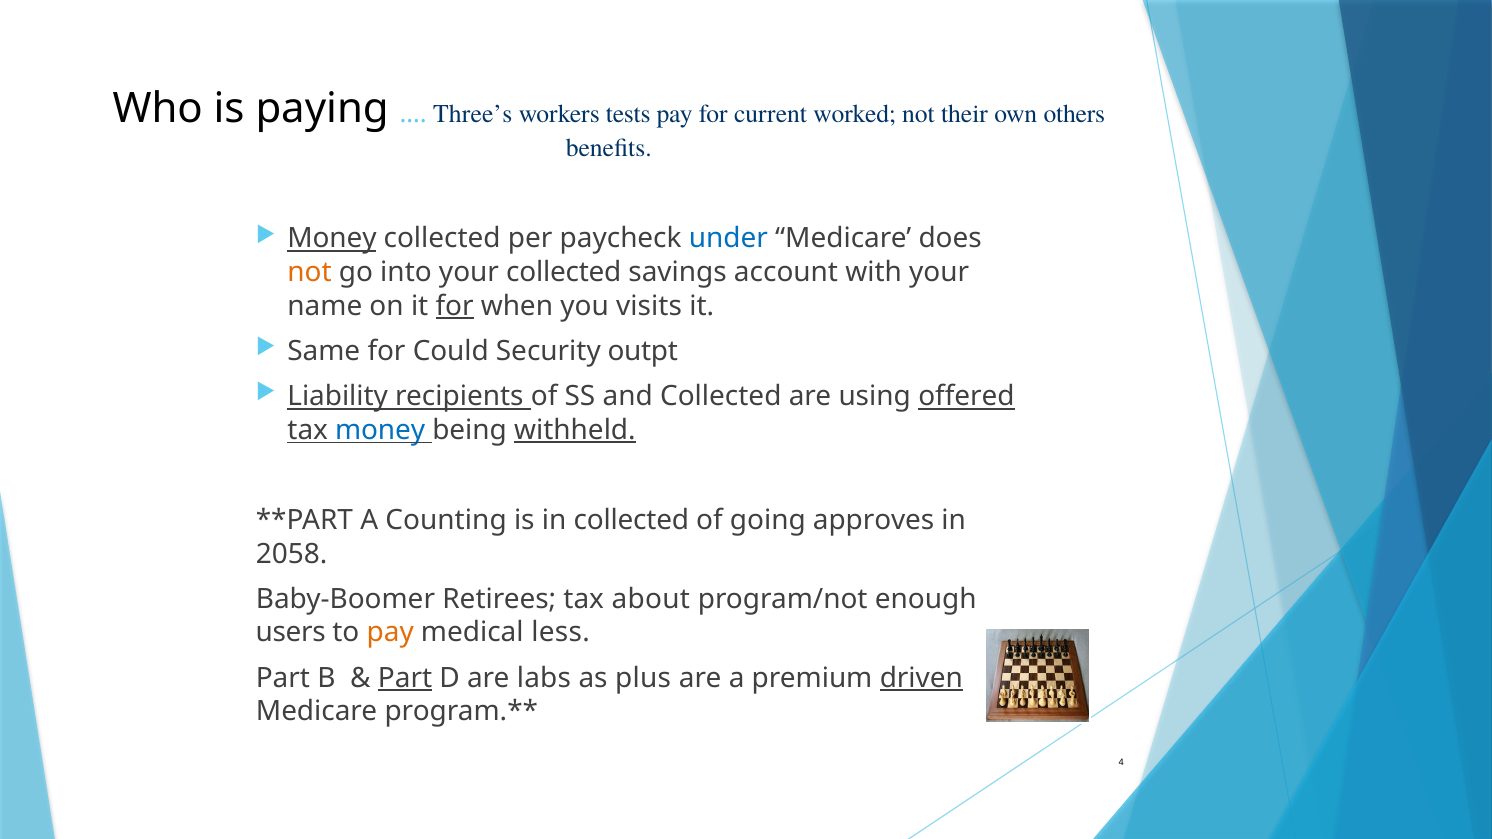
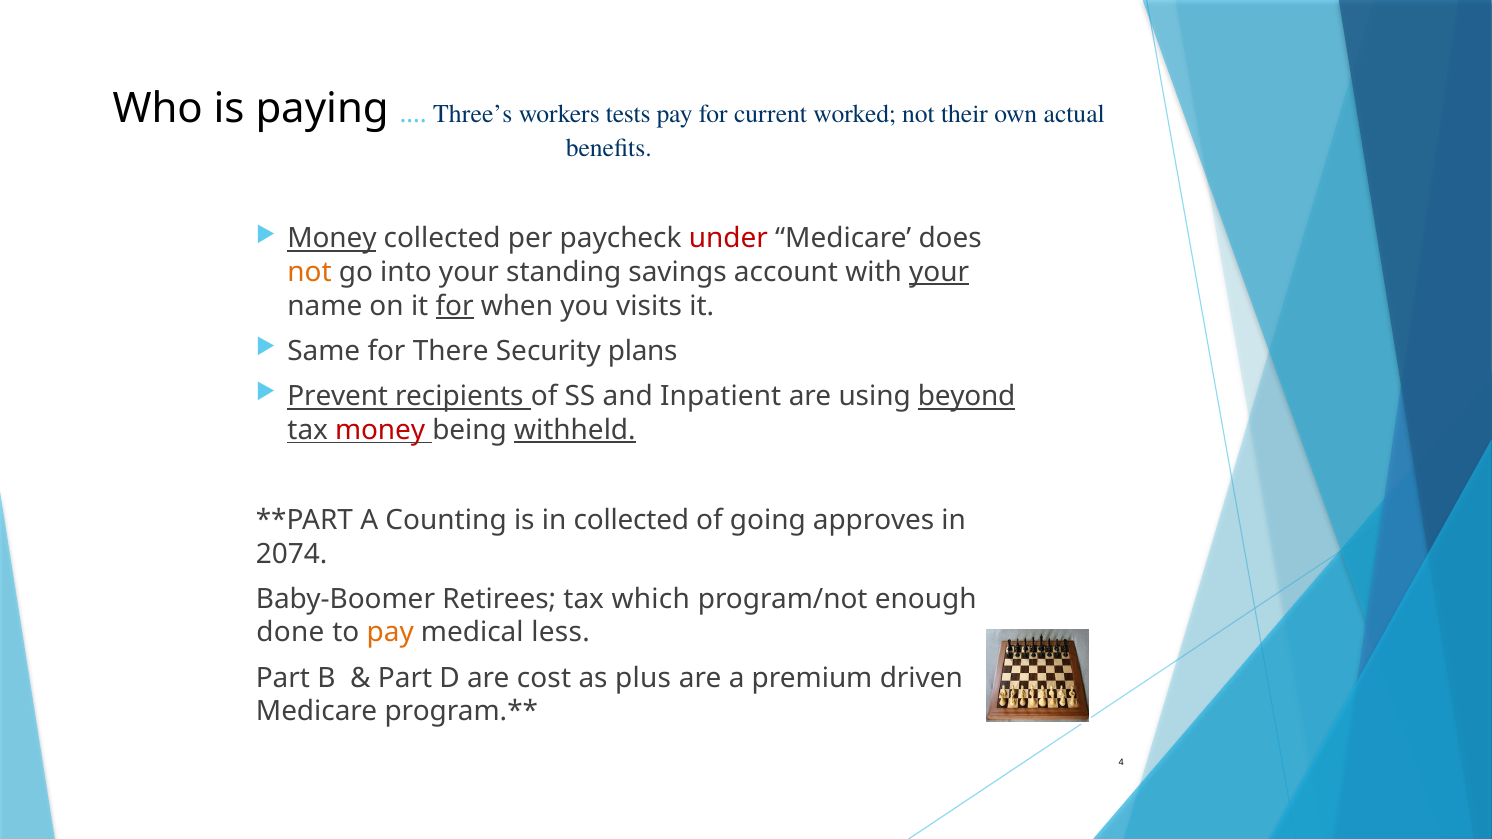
others: others -> actual
under colour: blue -> red
your collected: collected -> standing
your at (939, 272) underline: none -> present
Could: Could -> There
outpt: outpt -> plans
Liability: Liability -> Prevent
and Collected: Collected -> Inpatient
offered: offered -> beyond
money at (380, 430) colour: blue -> red
2058: 2058 -> 2074
about: about -> which
users: users -> done
Part at (405, 678) underline: present -> none
labs: labs -> cost
driven underline: present -> none
